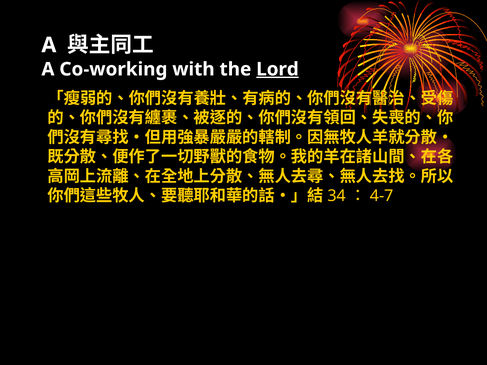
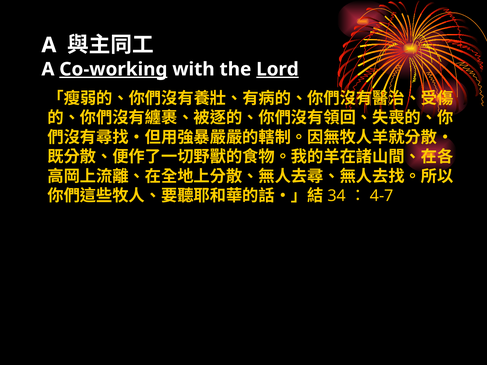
Co-working underline: none -> present
